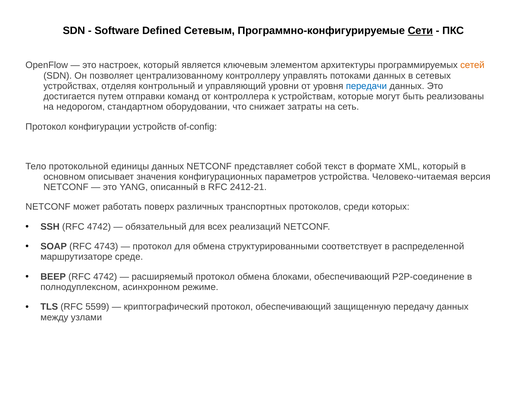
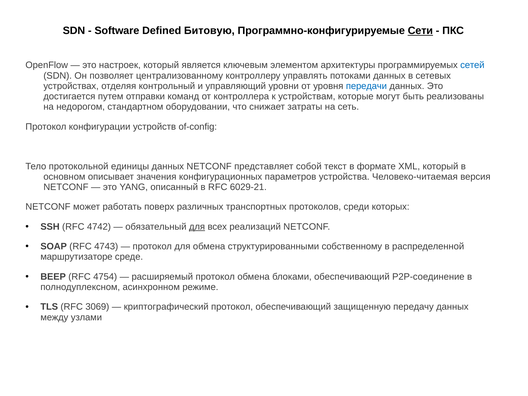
Сетевым: Сетевым -> Битовую
сетей colour: orange -> blue
2412-21: 2412-21 -> 6029-21
для at (197, 227) underline: none -> present
соответствует: соответствует -> собственному
BEEP RFC 4742: 4742 -> 4754
5599: 5599 -> 3069
